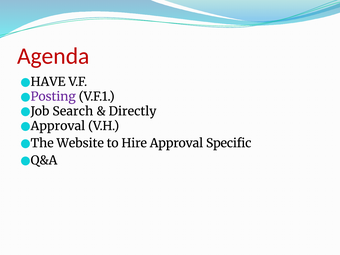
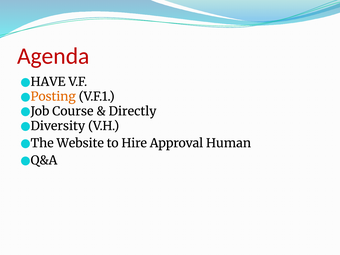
Posting colour: purple -> orange
Search: Search -> Course
Approval at (58, 126): Approval -> Diversity
Specific: Specific -> Human
